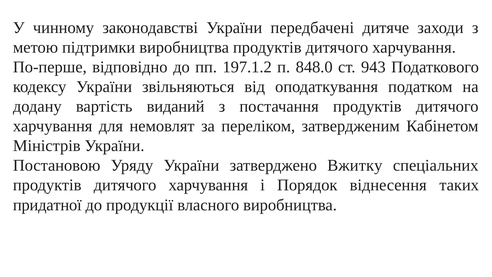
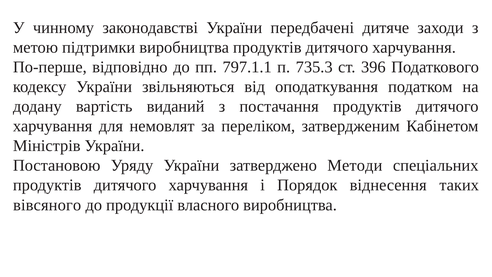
197.1.2: 197.1.2 -> 797.1.1
848.0: 848.0 -> 735.3
943: 943 -> 396
Вжитку: Вжитку -> Методи
придатної: придатної -> вівсяного
